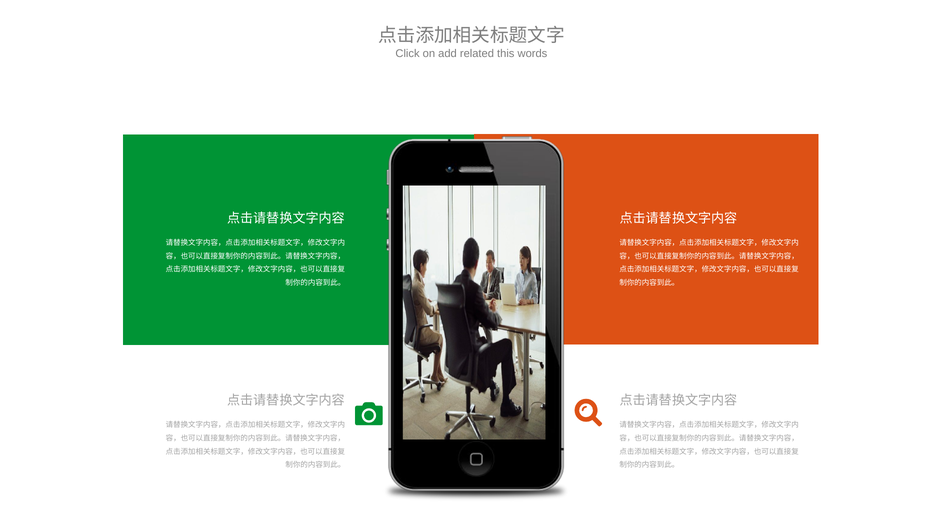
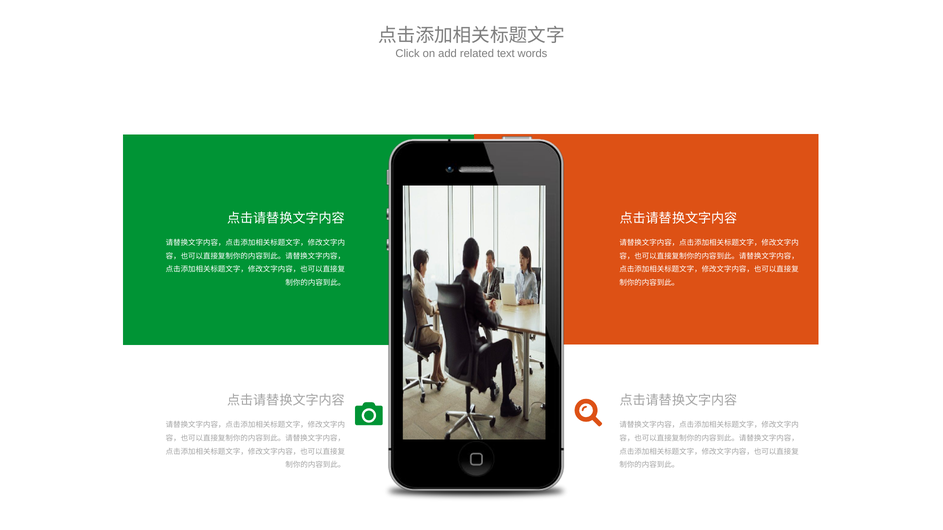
this: this -> text
